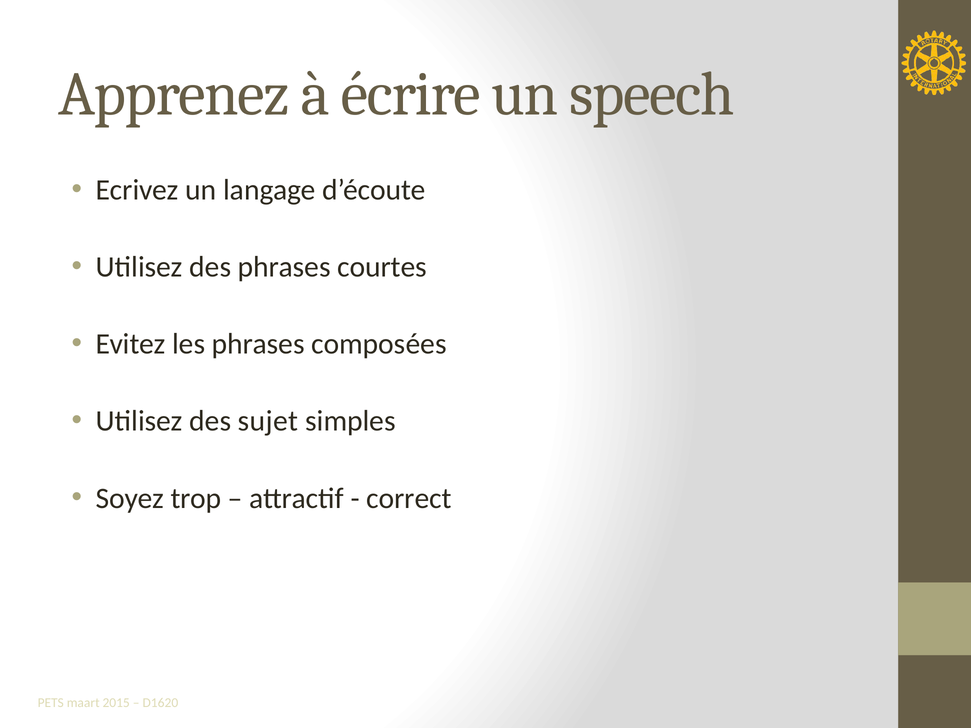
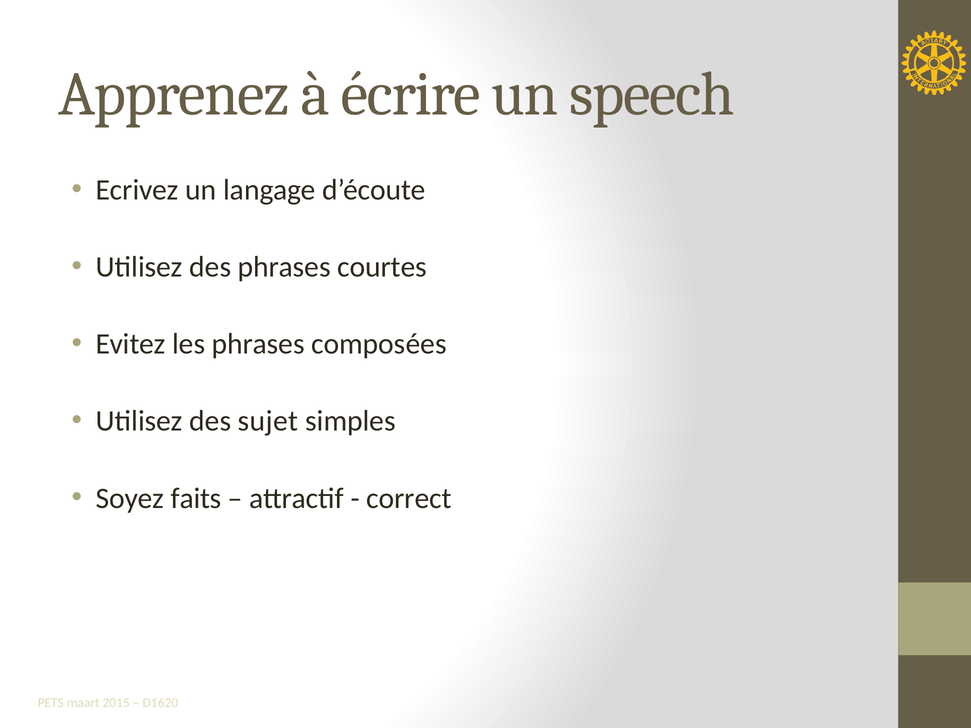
trop: trop -> faits
